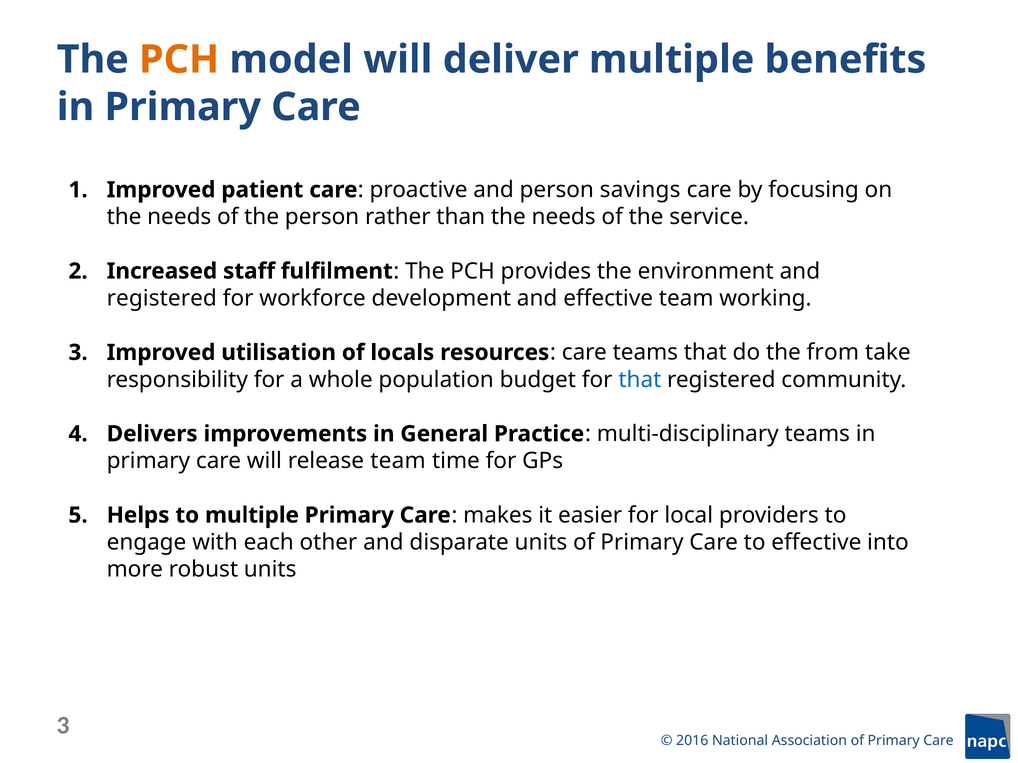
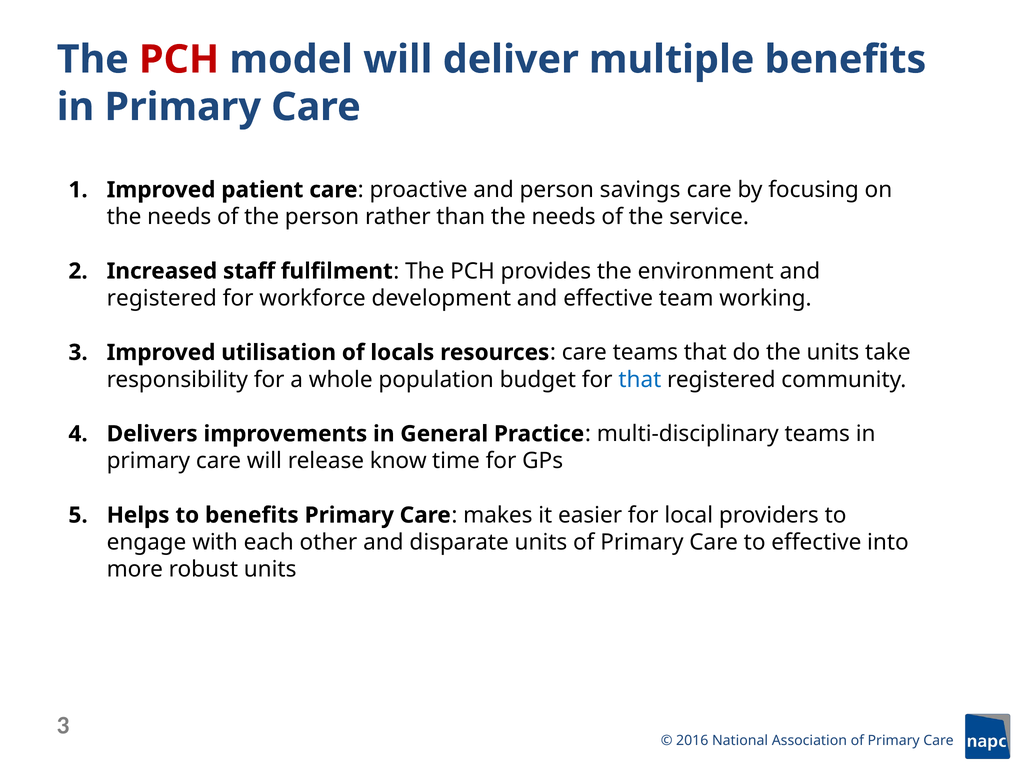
PCH at (179, 60) colour: orange -> red
the from: from -> units
release team: team -> know
to multiple: multiple -> benefits
